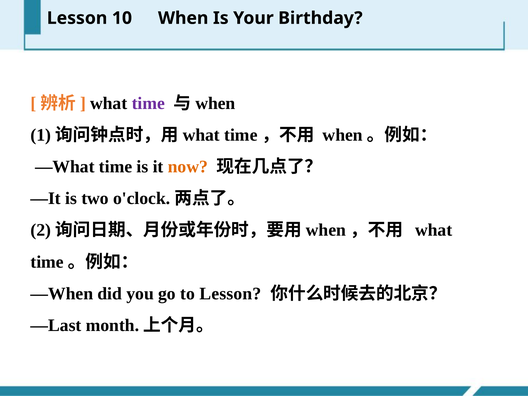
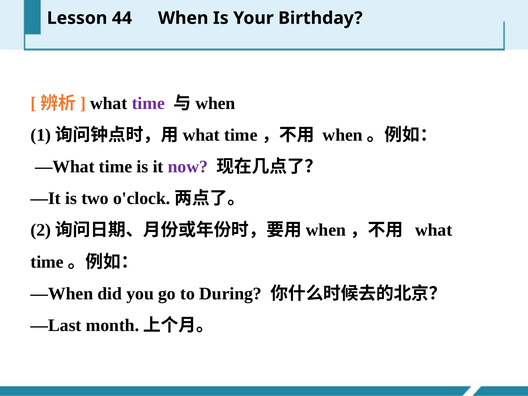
10: 10 -> 44
now colour: orange -> purple
to Lesson: Lesson -> During
